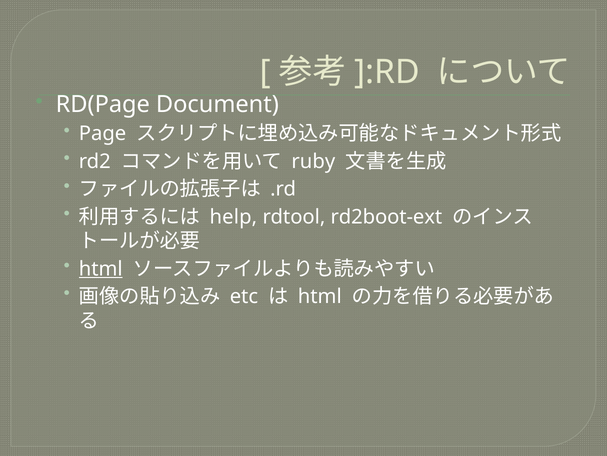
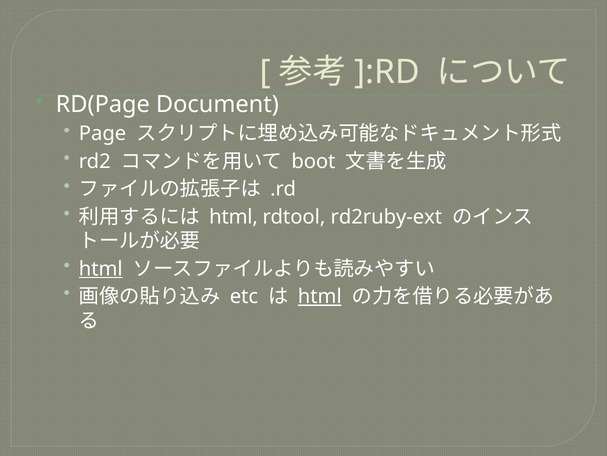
ruby: ruby -> boot
help at (233, 217): help -> html
rd2boot-ext: rd2boot-ext -> rd2ruby-ext
html at (320, 296) underline: none -> present
